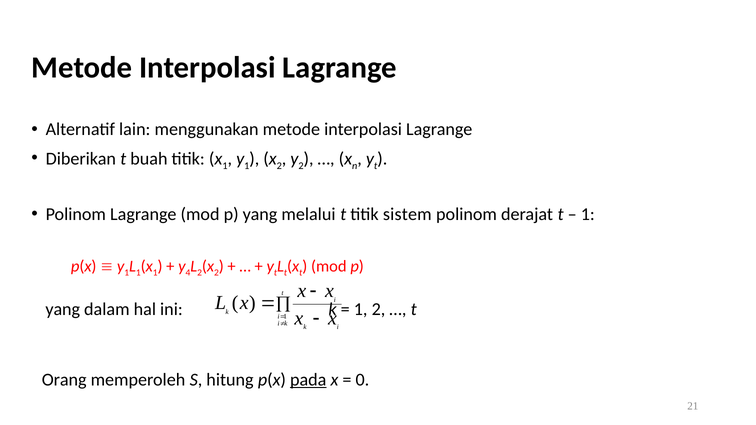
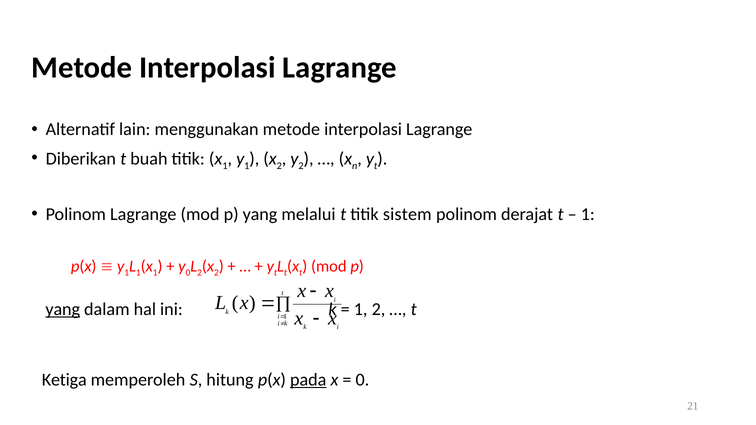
4 at (188, 273): 4 -> 0
yang at (63, 310) underline: none -> present
Orang: Orang -> Ketiga
